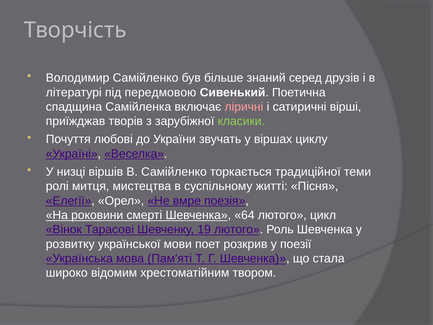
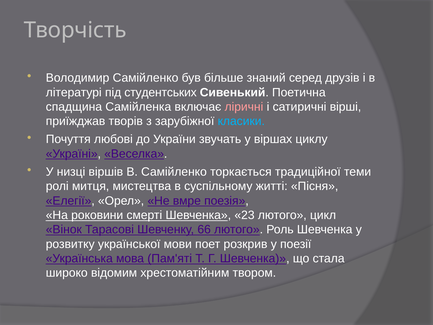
передмовою: передмовою -> студентських
класики colour: light green -> light blue
64: 64 -> 23
19: 19 -> 66
